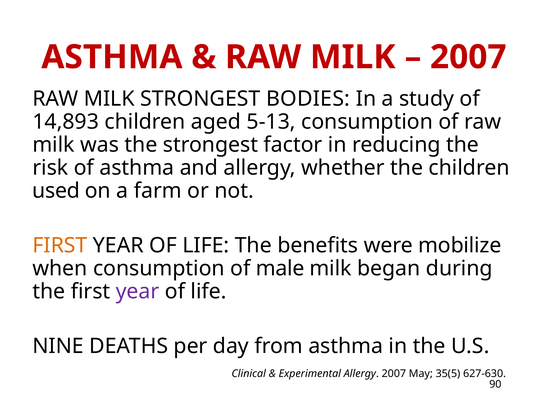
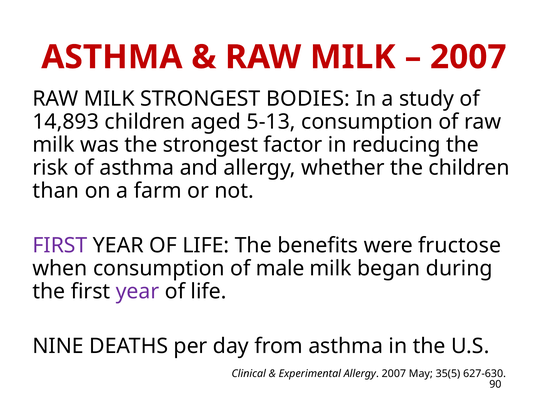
used: used -> than
FIRST at (60, 245) colour: orange -> purple
mobilize: mobilize -> fructose
